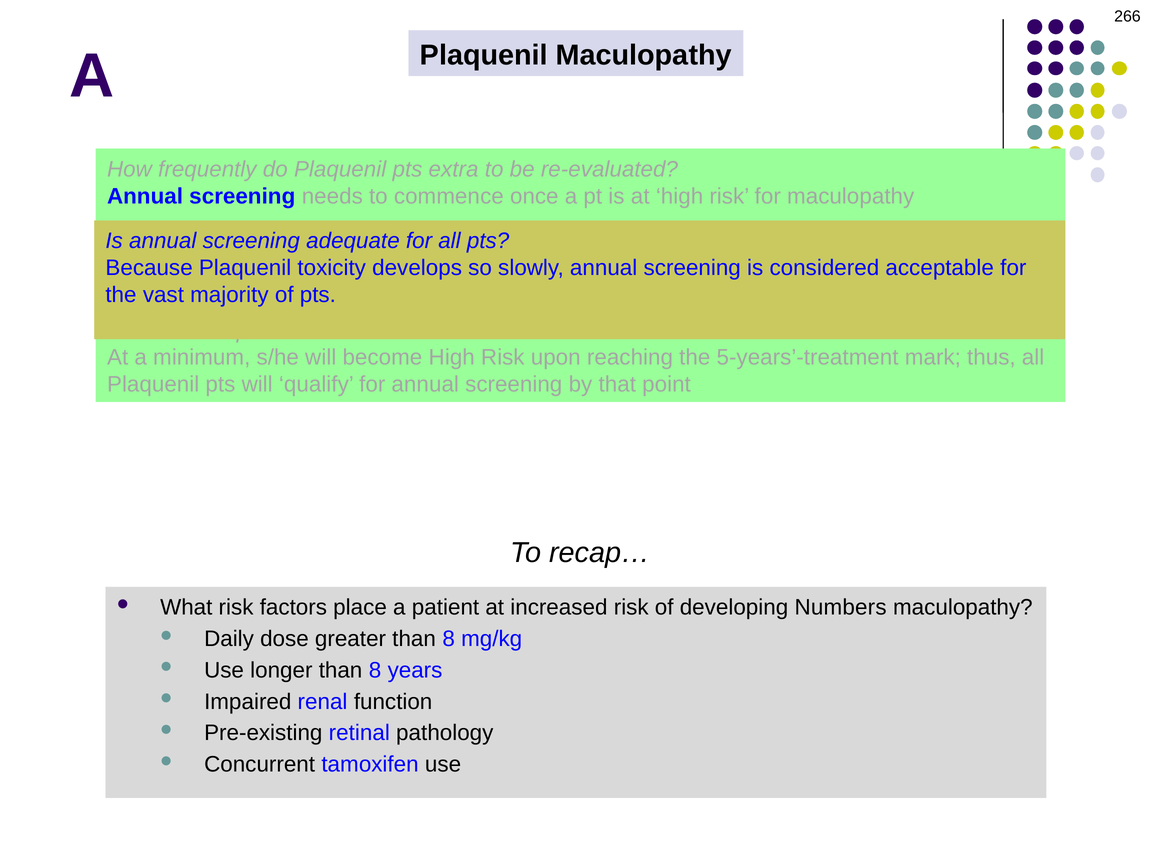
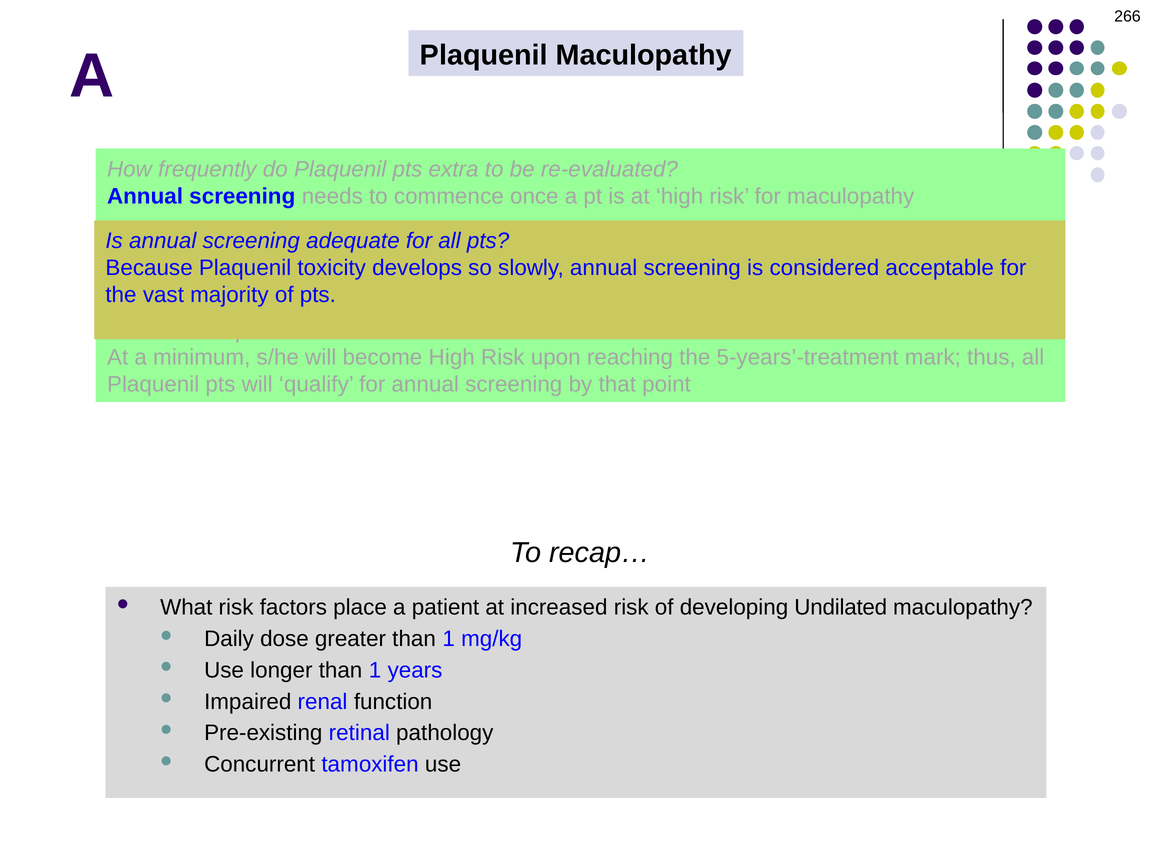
Numbers: Numbers -> Undilated
greater than 8: 8 -> 1
longer than 8: 8 -> 1
